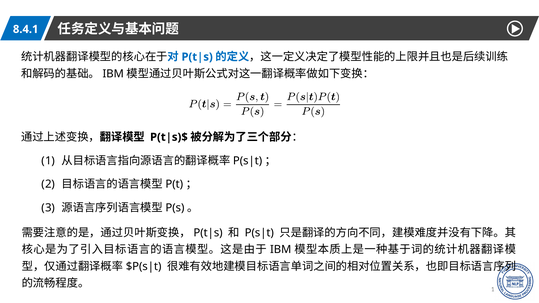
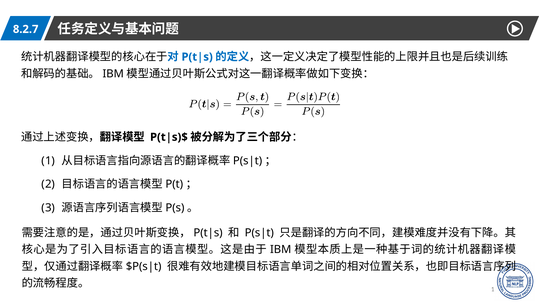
8.4.1: 8.4.1 -> 8.2.7
